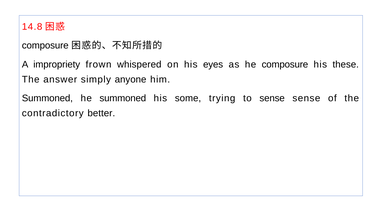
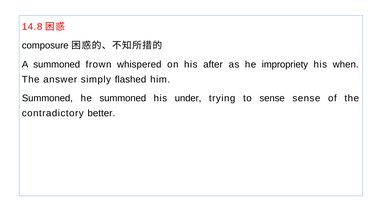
A impropriety: impropriety -> summoned
eyes: eyes -> after
he composure: composure -> impropriety
these: these -> when
anyone: anyone -> flashed
some: some -> under
